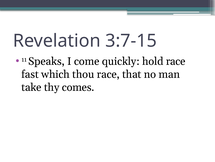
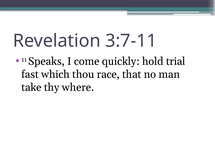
3:7-15: 3:7-15 -> 3:7-11
hold race: race -> trial
comes: comes -> where
